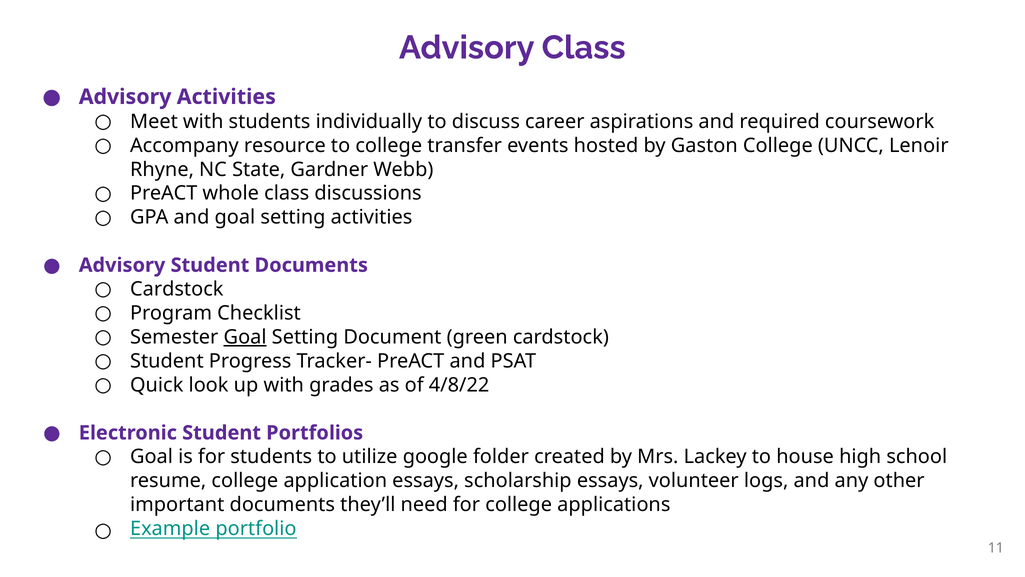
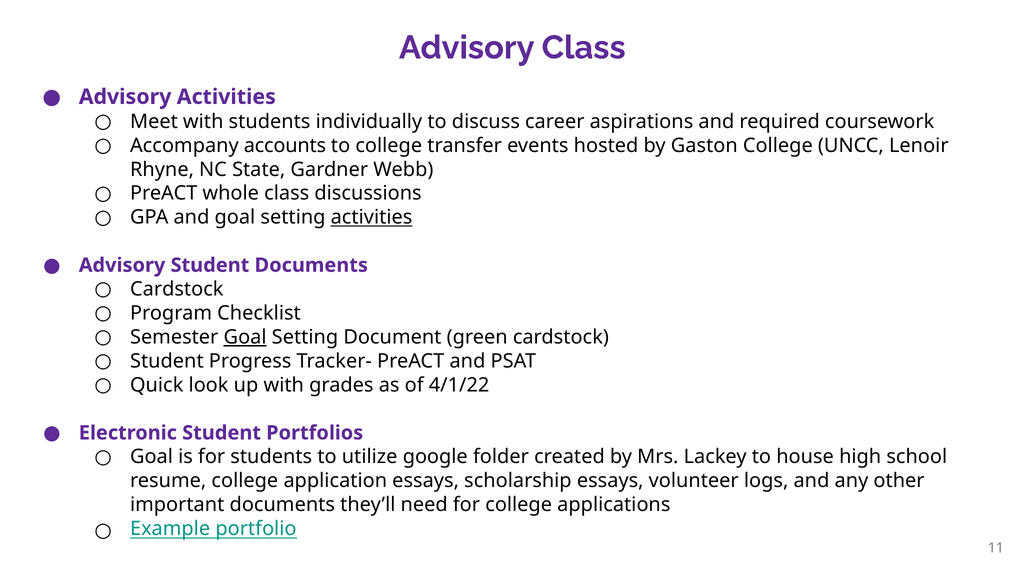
resource: resource -> accounts
activities at (372, 217) underline: none -> present
4/8/22: 4/8/22 -> 4/1/22
